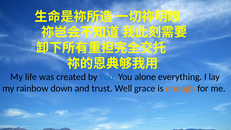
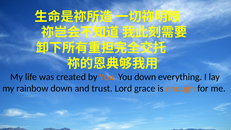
You at (108, 77) colour: blue -> orange
You alone: alone -> down
Well: Well -> Lord
